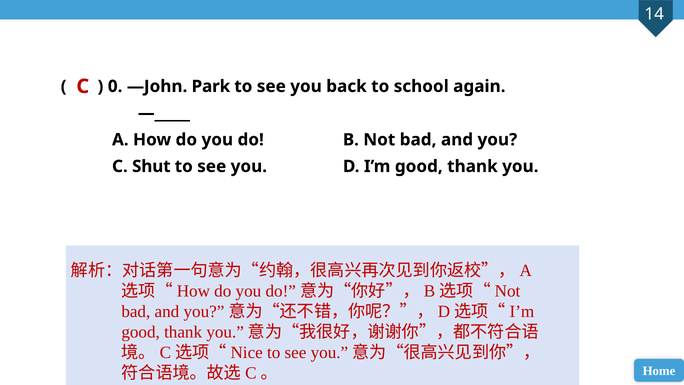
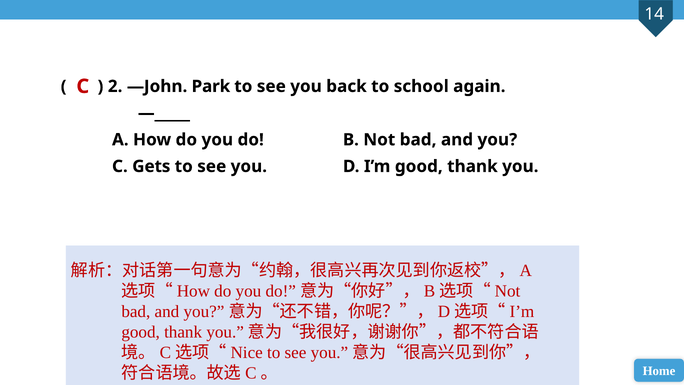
0: 0 -> 2
Shut: Shut -> Gets
